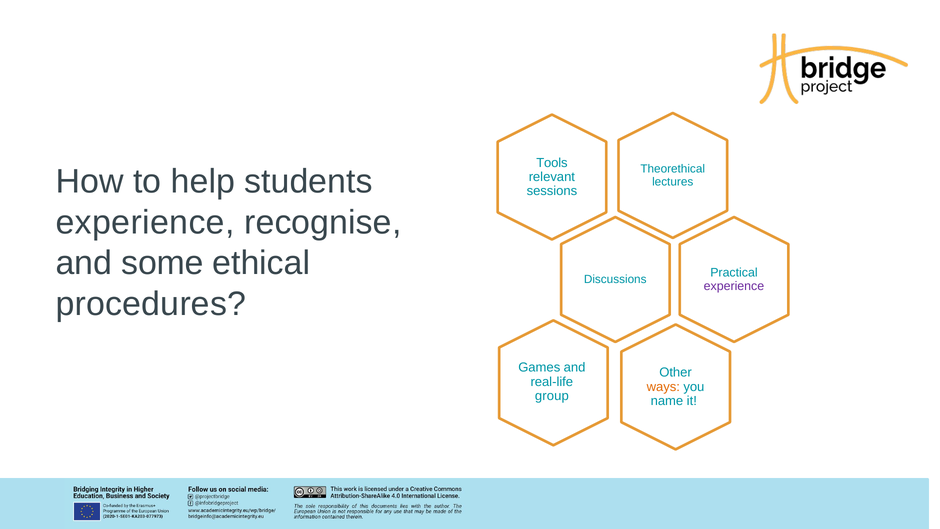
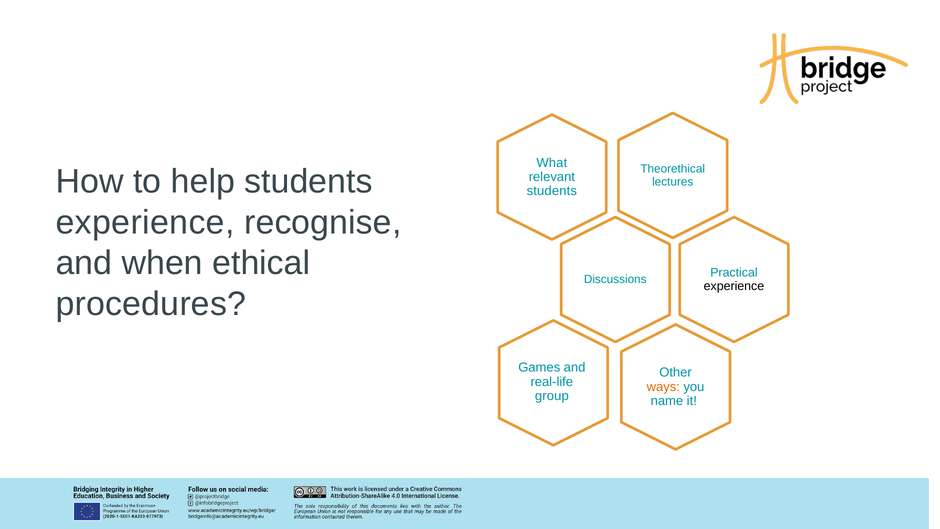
Tools: Tools -> What
sessions at (552, 191): sessions -> students
some: some -> when
experience at (734, 286) colour: purple -> black
